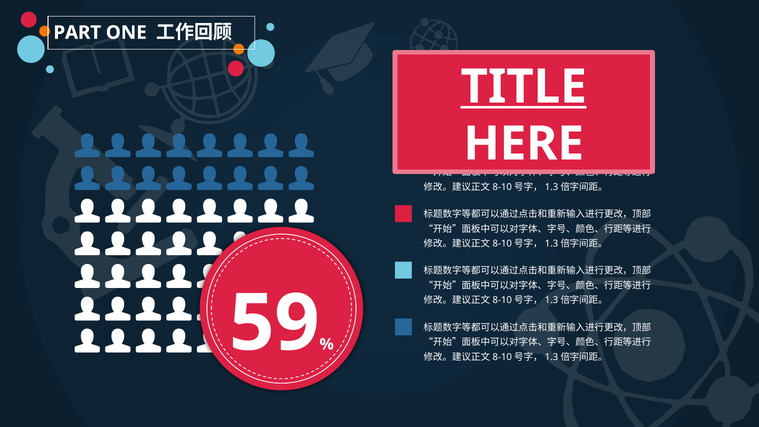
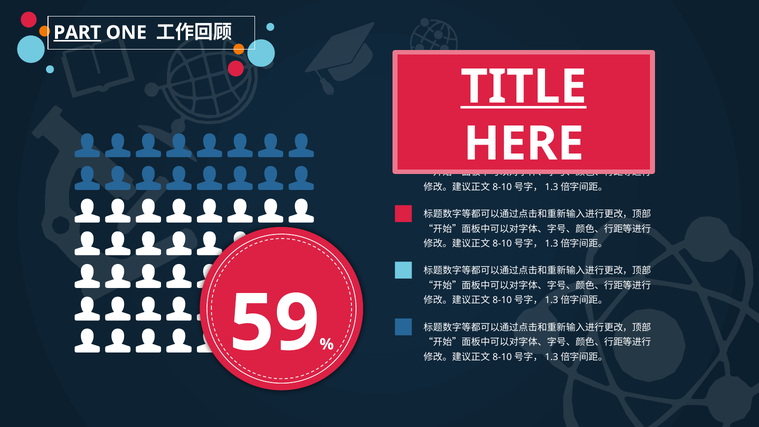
PART underline: none -> present
